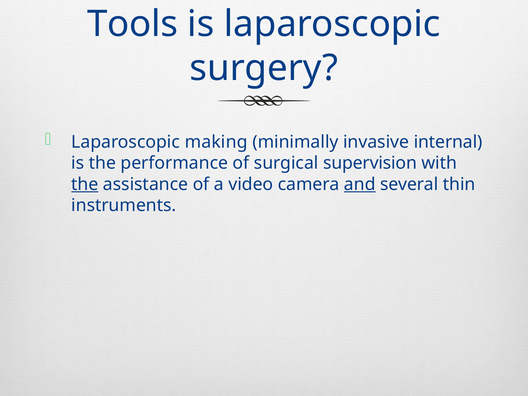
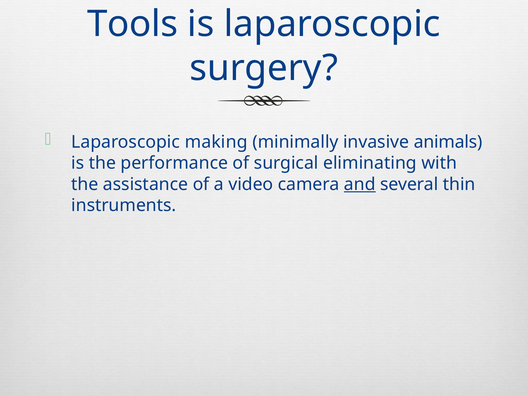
internal: internal -> animals
supervision: supervision -> eliminating
the at (85, 184) underline: present -> none
